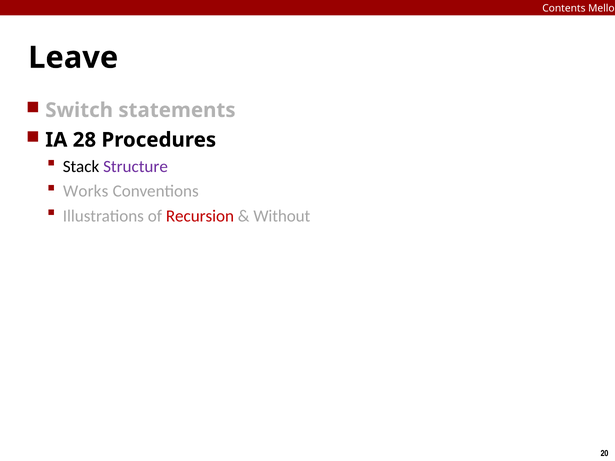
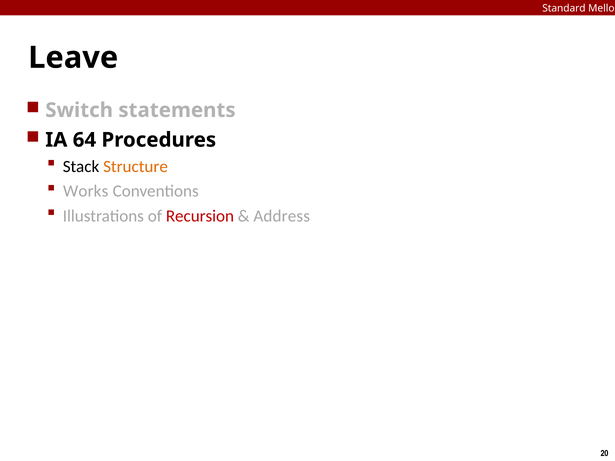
Contents: Contents -> Standard
28: 28 -> 64
Structure colour: purple -> orange
Without: Without -> Address
